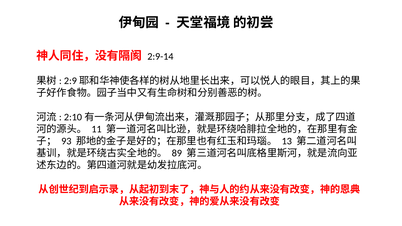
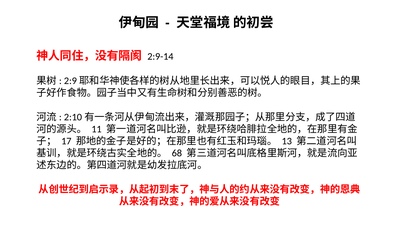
93: 93 -> 17
89: 89 -> 68
